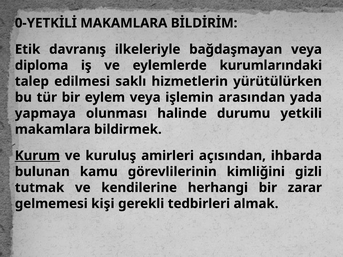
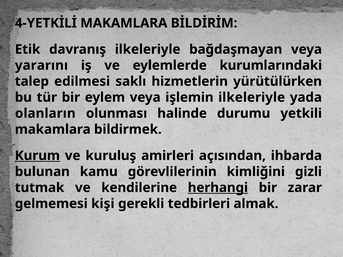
0-YETKİLİ: 0-YETKİLİ -> 4-YETKİLİ
diploma: diploma -> yararını
işlemin arasından: arasından -> ilkeleriyle
yapmaya: yapmaya -> olanların
herhangi underline: none -> present
